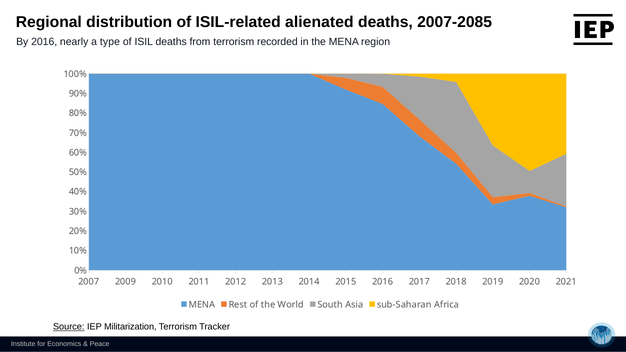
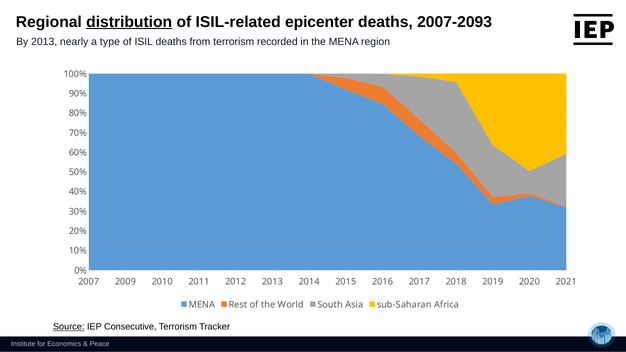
distribution underline: none -> present
alienated: alienated -> epicenter
2007-2085: 2007-2085 -> 2007-2093
By 2016: 2016 -> 2013
Militarization: Militarization -> Consecutive
